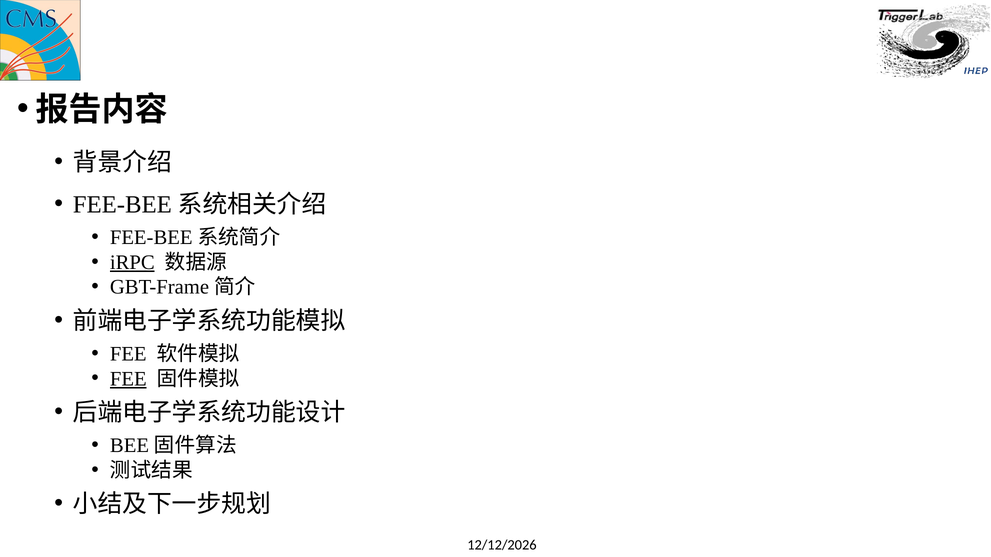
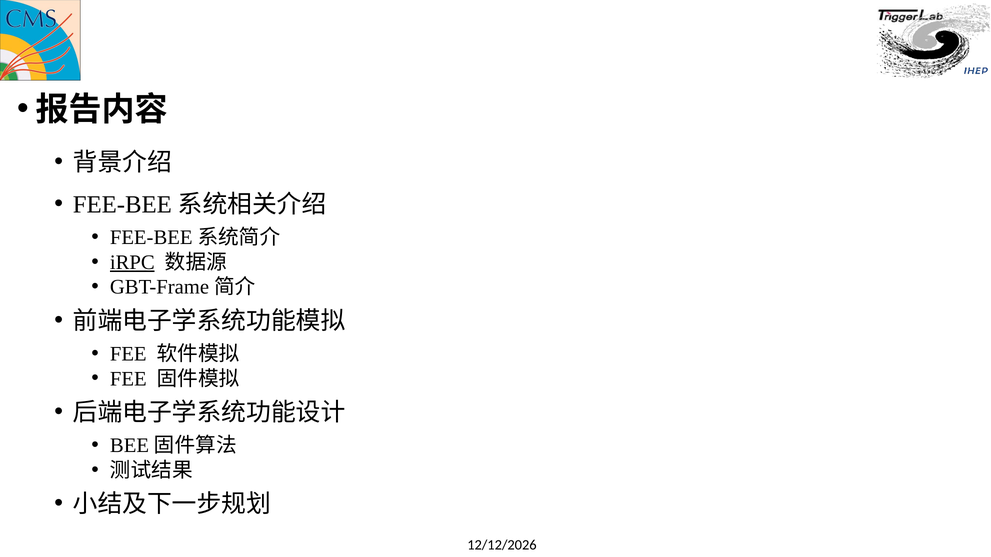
FEE at (128, 379) underline: present -> none
